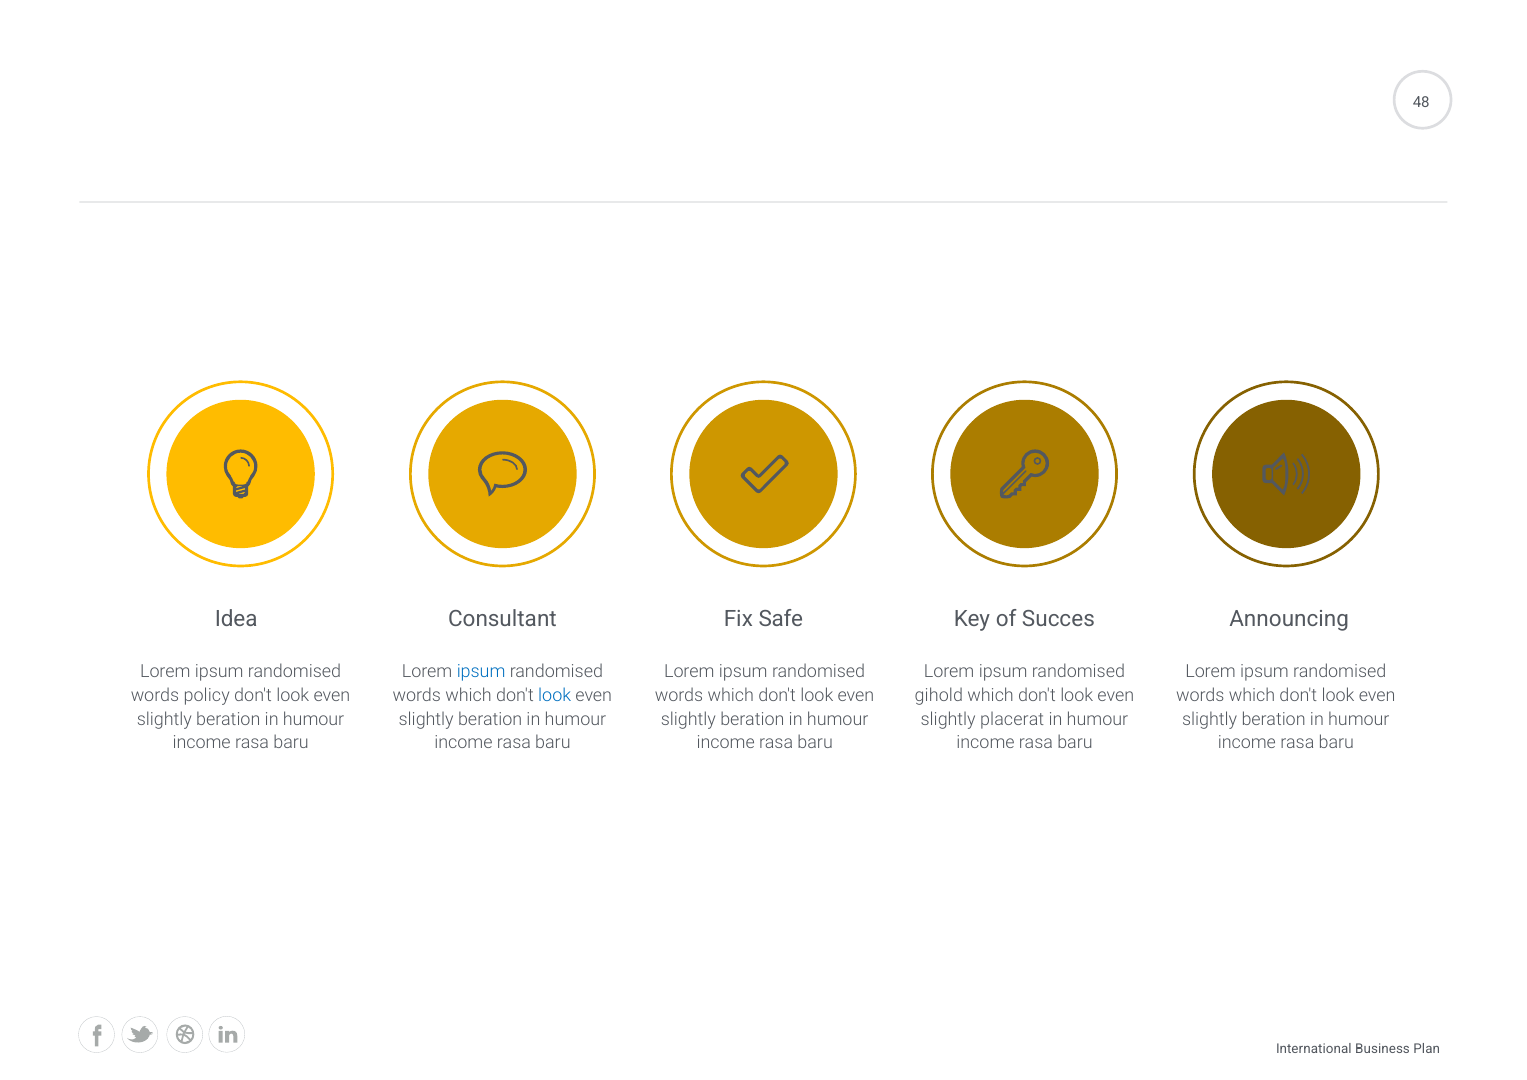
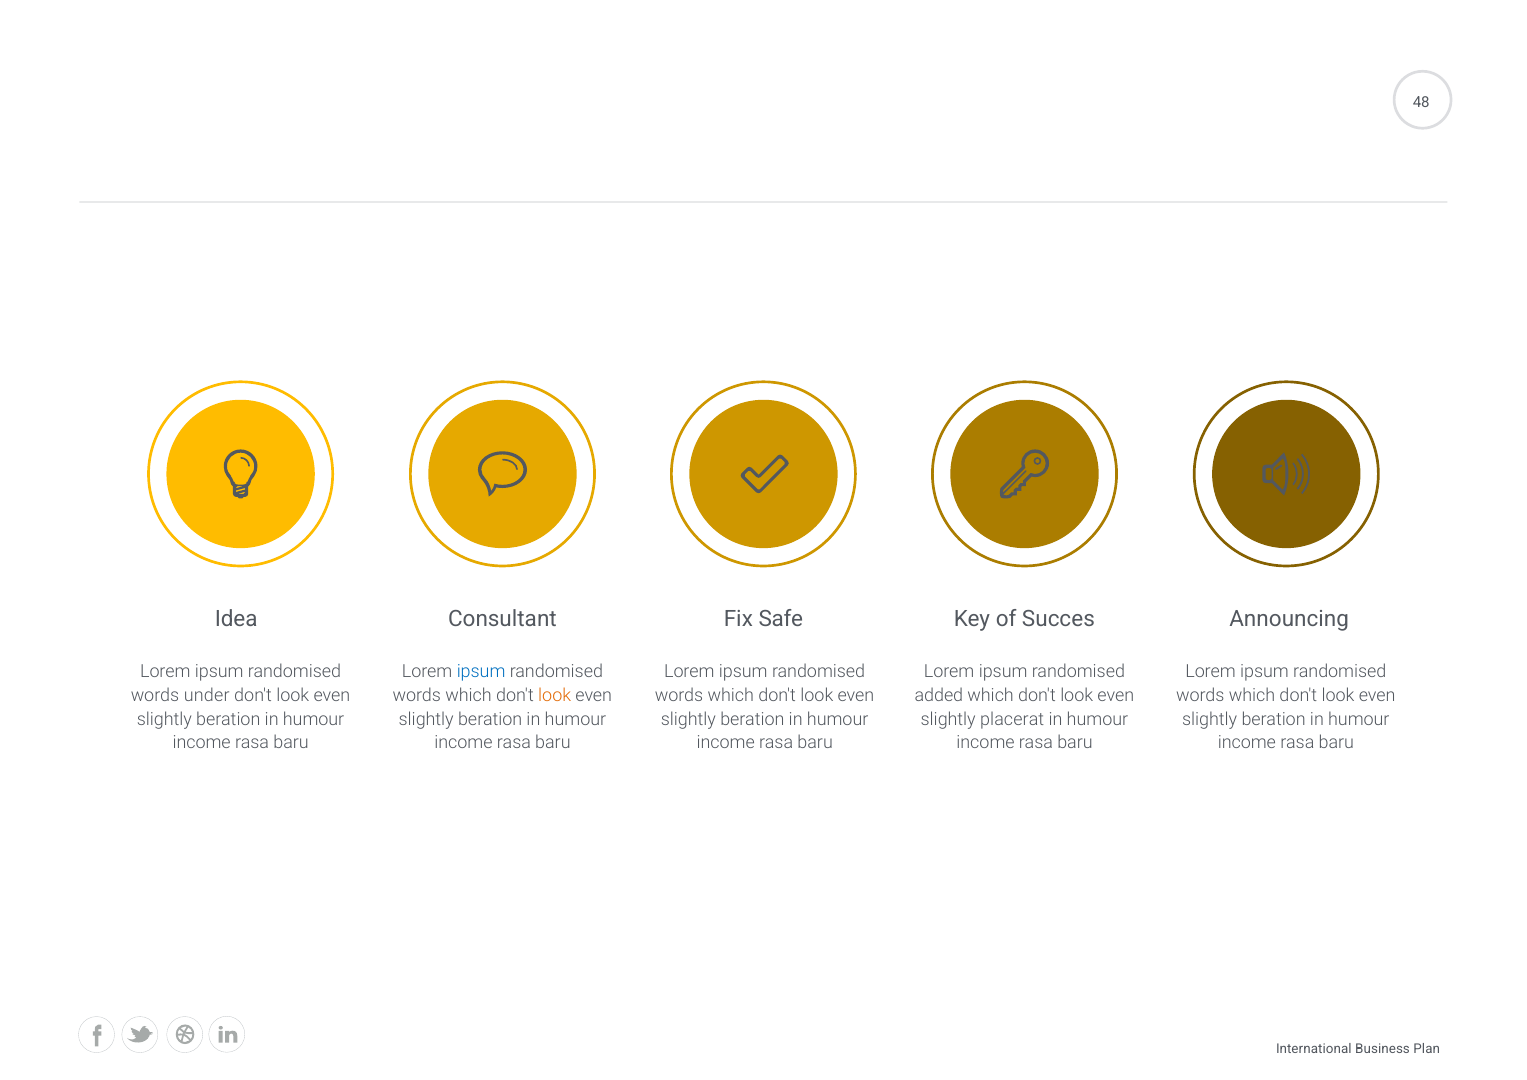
policy: policy -> under
look at (555, 695) colour: blue -> orange
gihold: gihold -> added
